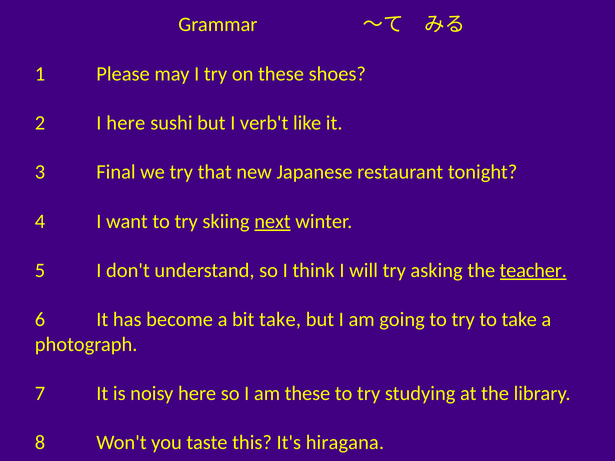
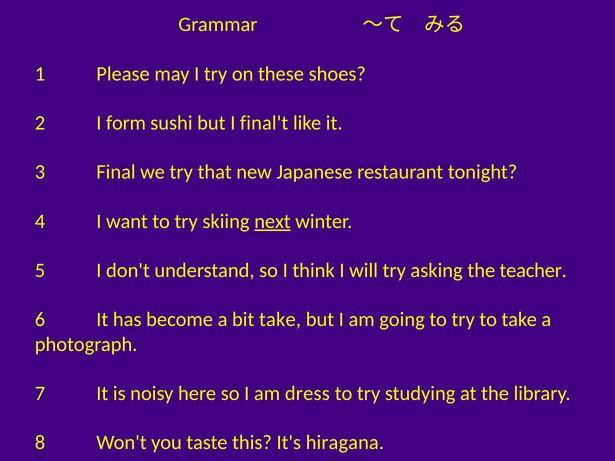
I here: here -> form
verb't: verb't -> final't
teacher underline: present -> none
am these: these -> dress
